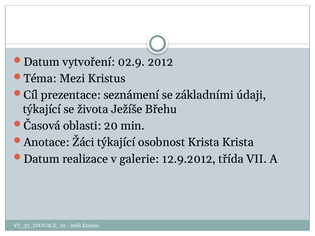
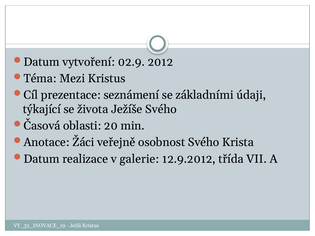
Ježíše Břehu: Břehu -> Svého
Žáci týkající: týkající -> veřejně
osobnost Krista: Krista -> Svého
